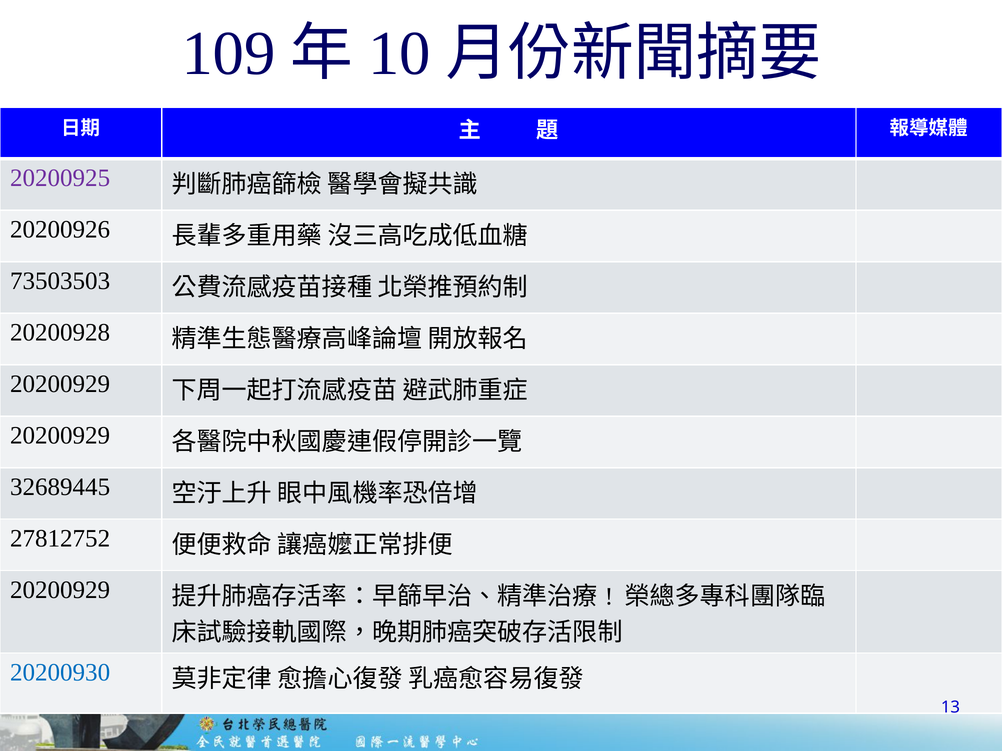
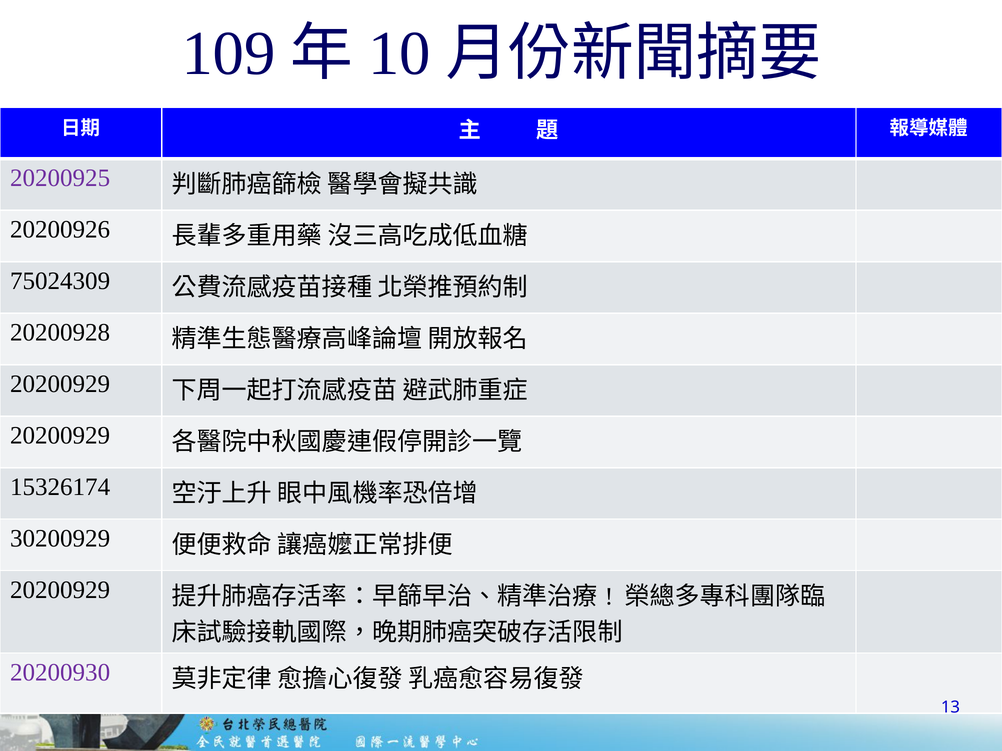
73503503: 73503503 -> 75024309
32689445: 32689445 -> 15326174
27812752: 27812752 -> 30200929
20200930 colour: blue -> purple
